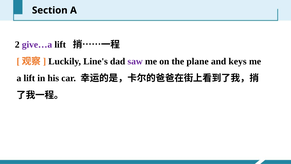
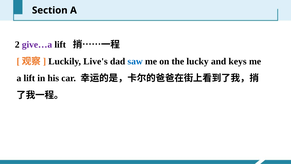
Line's: Line's -> Live's
saw colour: purple -> blue
plane: plane -> lucky
